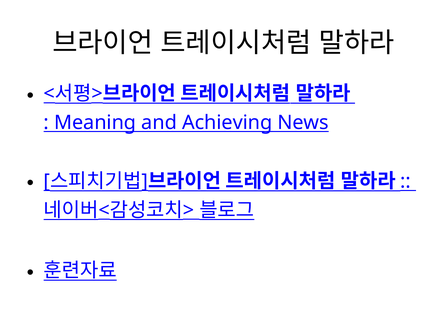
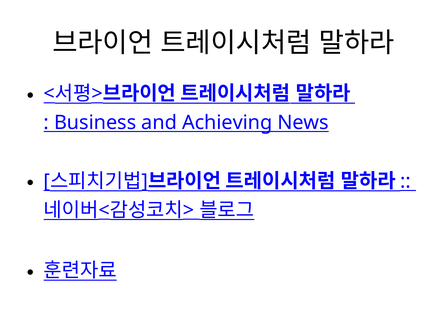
Meaning: Meaning -> Business
